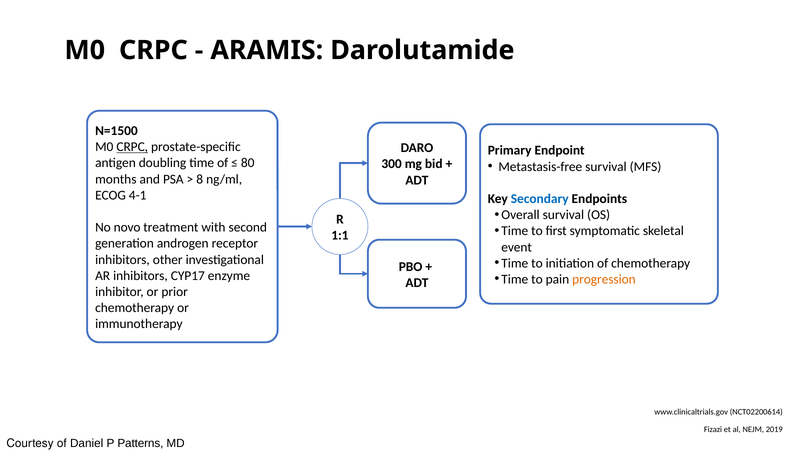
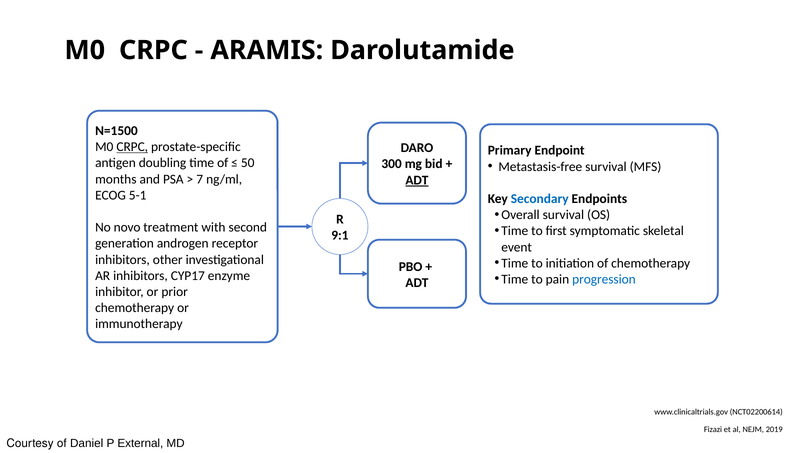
80: 80 -> 50
8: 8 -> 7
ADT at (417, 180) underline: none -> present
4-1: 4-1 -> 5-1
1:1: 1:1 -> 9:1
progression colour: orange -> blue
Patterns: Patterns -> External
